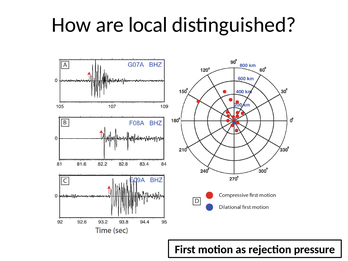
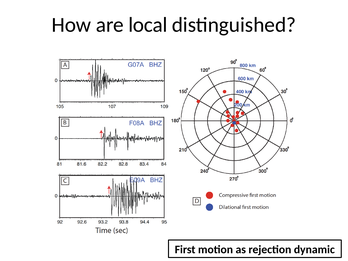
pressure: pressure -> dynamic
